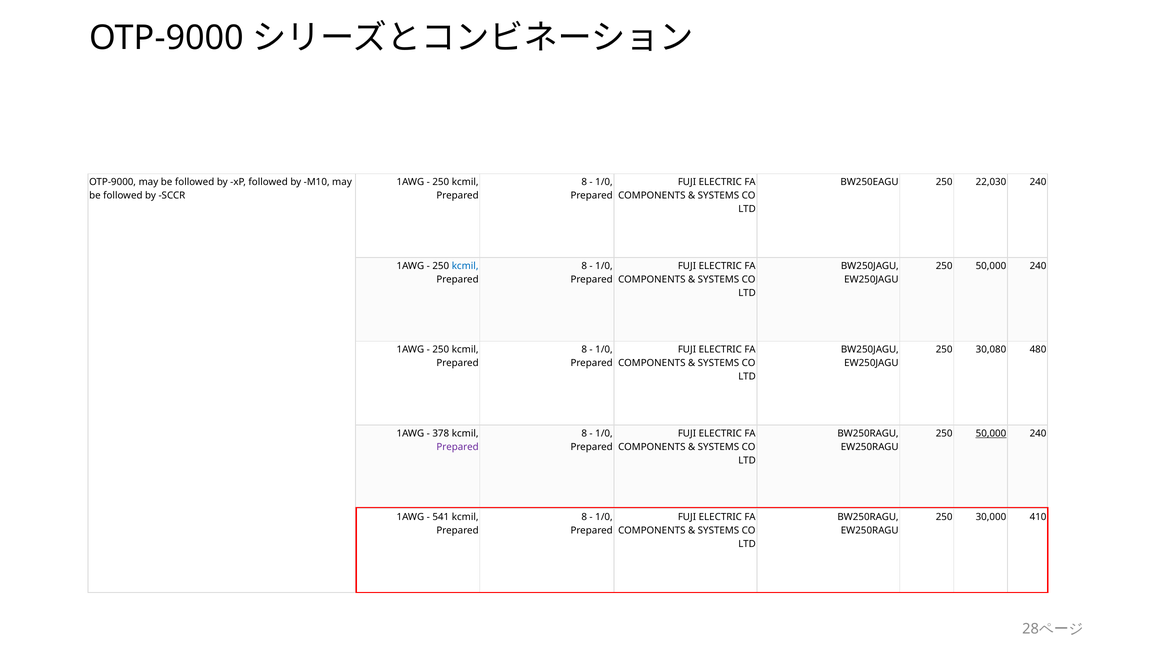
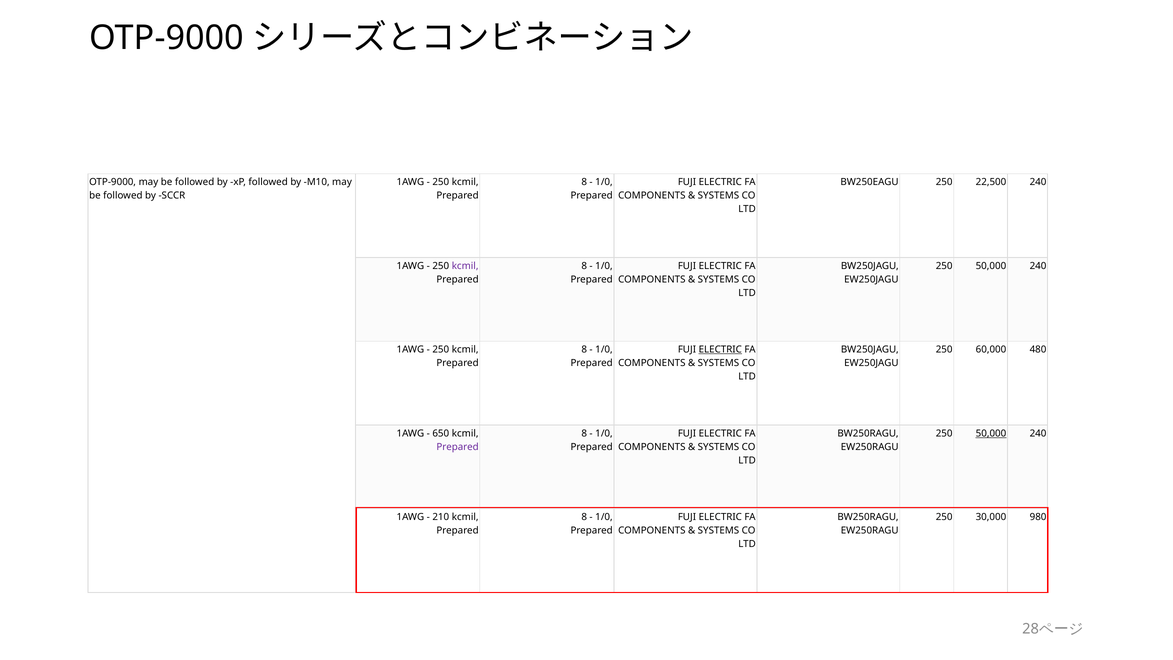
22,030: 22,030 -> 22,500
kcmil at (465, 266) colour: blue -> purple
ELECTRIC at (720, 350) underline: none -> present
30,080: 30,080 -> 60,000
378: 378 -> 650
541: 541 -> 210
410: 410 -> 980
